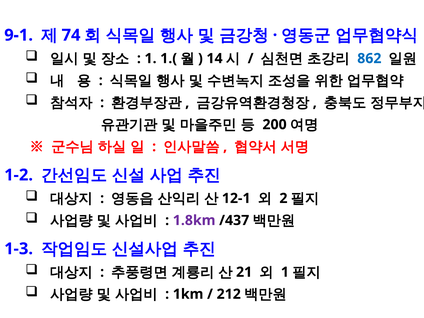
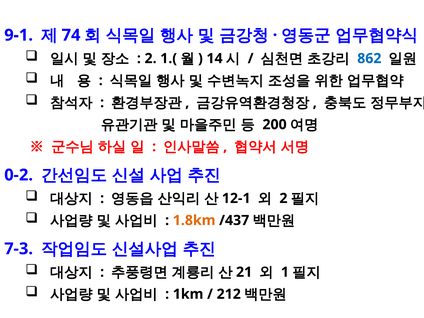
1 at (151, 58): 1 -> 2
1-2: 1-2 -> 0-2
1.8km colour: purple -> orange
1-3: 1-3 -> 7-3
